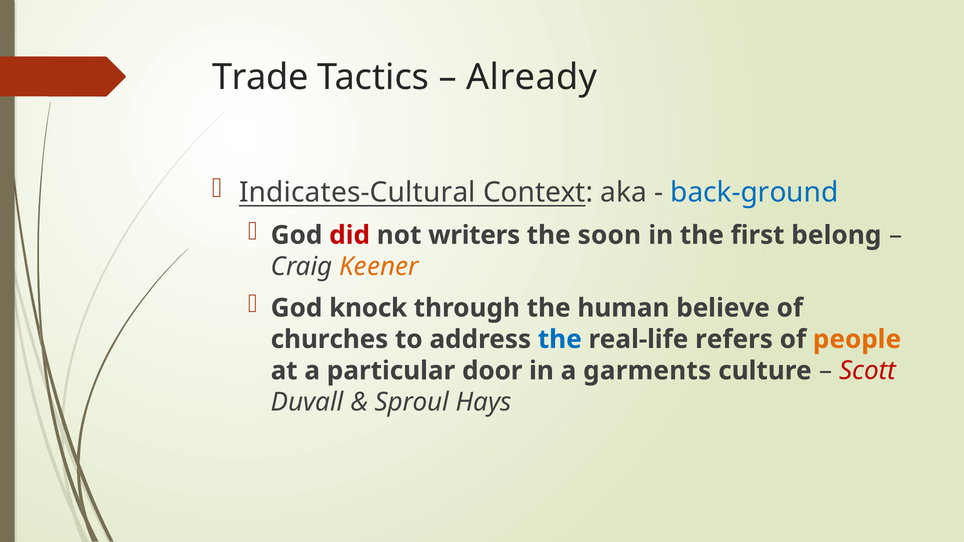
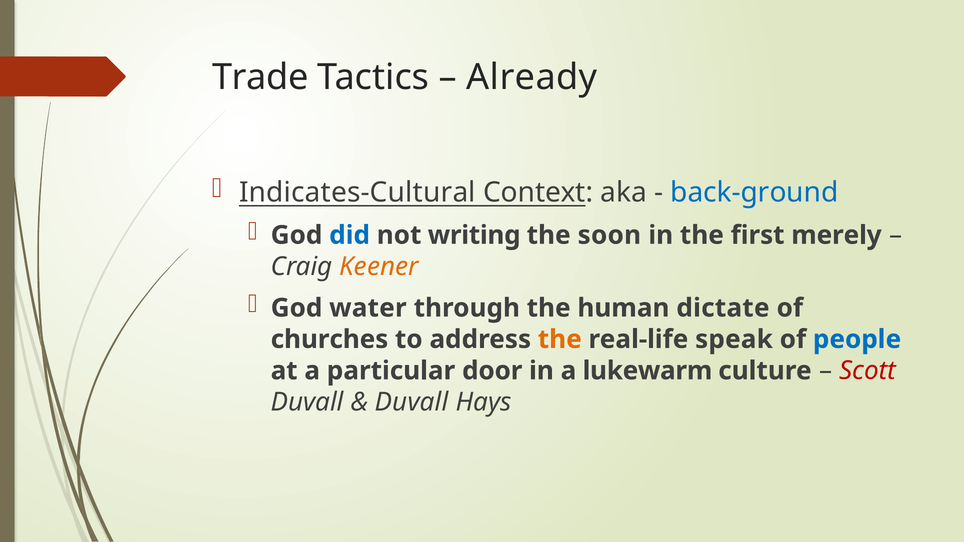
did colour: red -> blue
writers: writers -> writing
belong: belong -> merely
knock: knock -> water
believe: believe -> dictate
the at (560, 340) colour: blue -> orange
refers: refers -> speak
people colour: orange -> blue
garments: garments -> lukewarm
Sproul at (412, 402): Sproul -> Duvall
